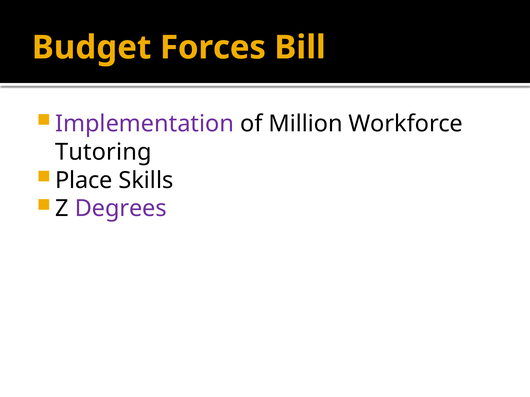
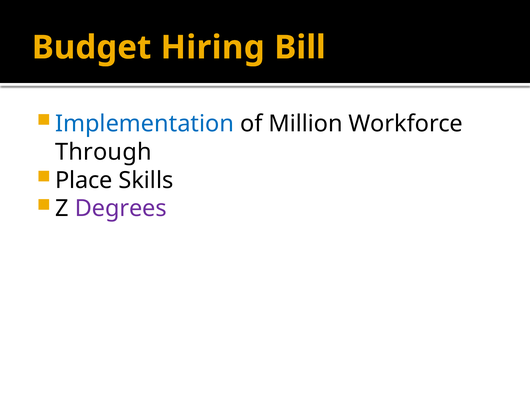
Forces: Forces -> Hiring
Implementation colour: purple -> blue
Tutoring: Tutoring -> Through
